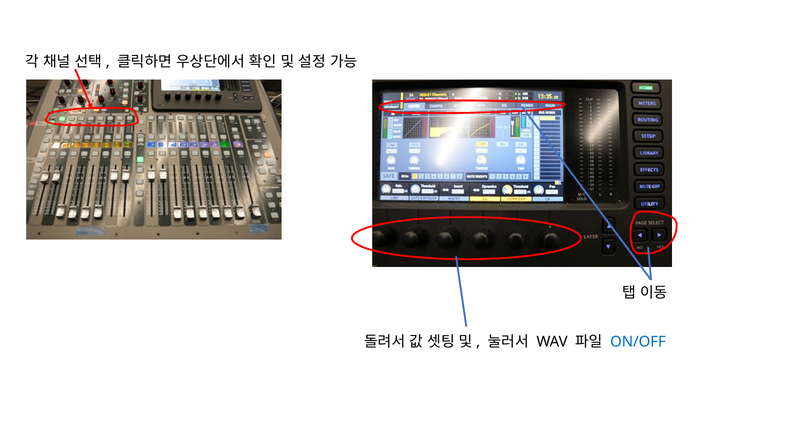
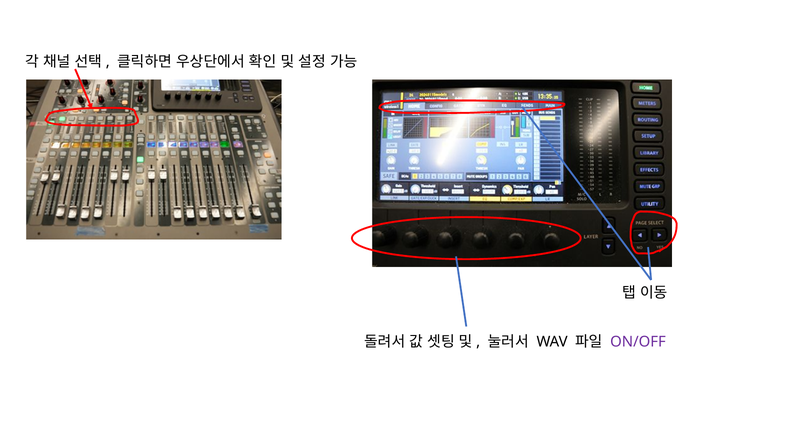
ON/OFF colour: blue -> purple
